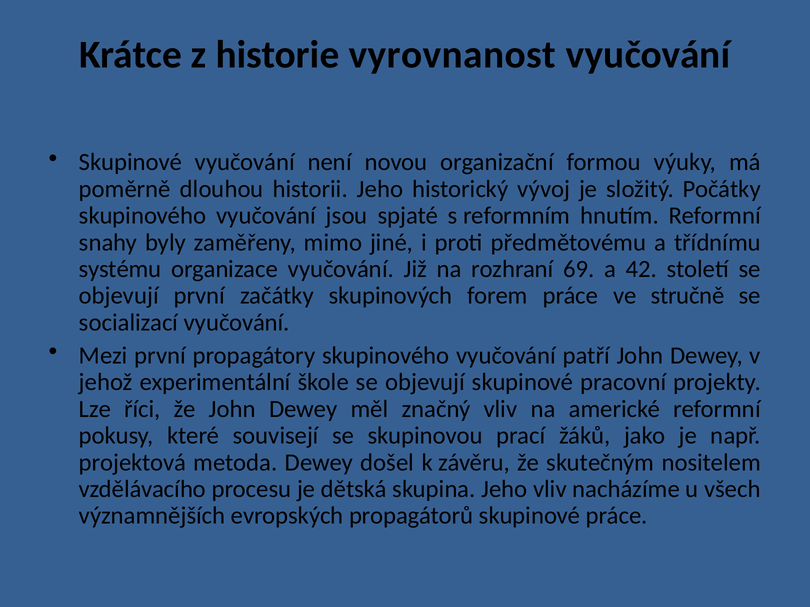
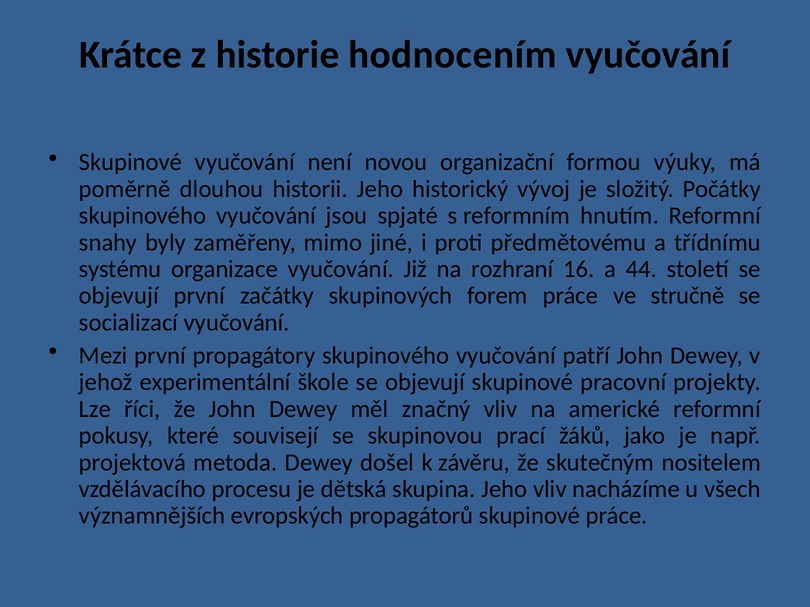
vyrovnanost: vyrovnanost -> hodnocením
69: 69 -> 16
42: 42 -> 44
